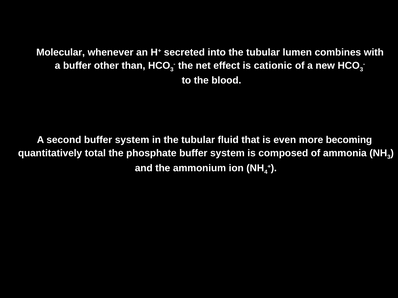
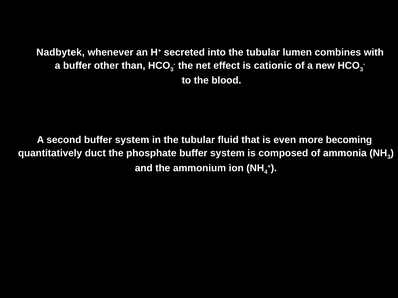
Molecular: Molecular -> Nadbytek
total: total -> duct
